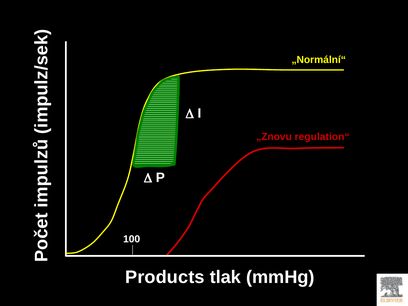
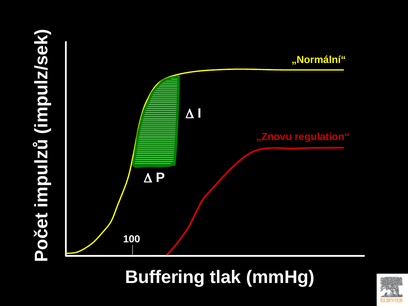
Products: Products -> Buffering
